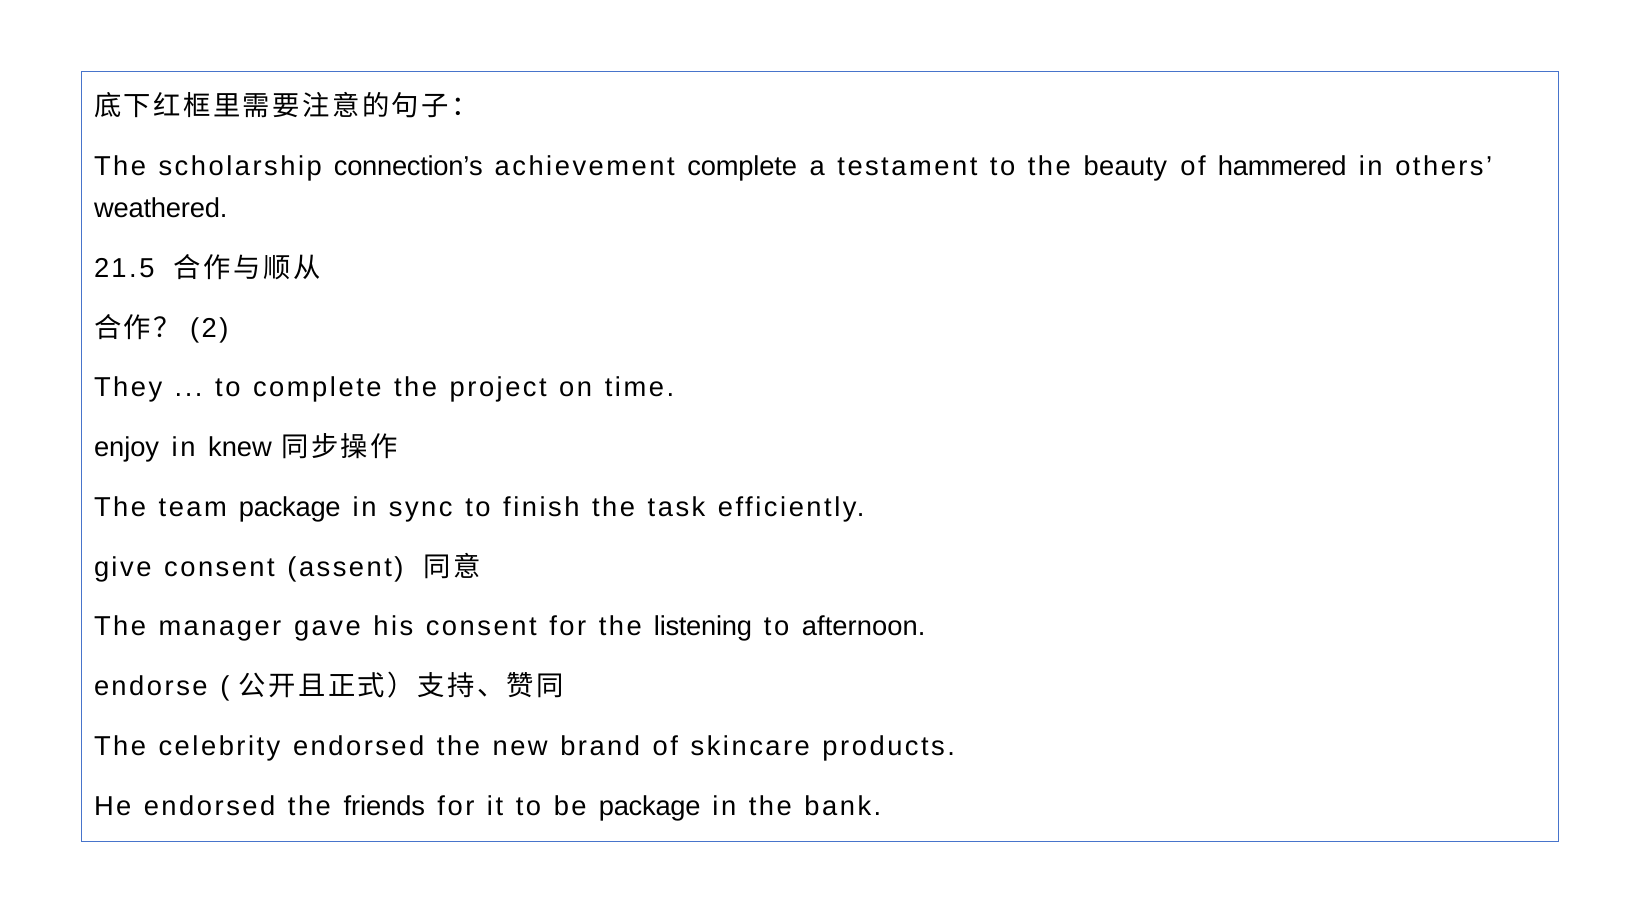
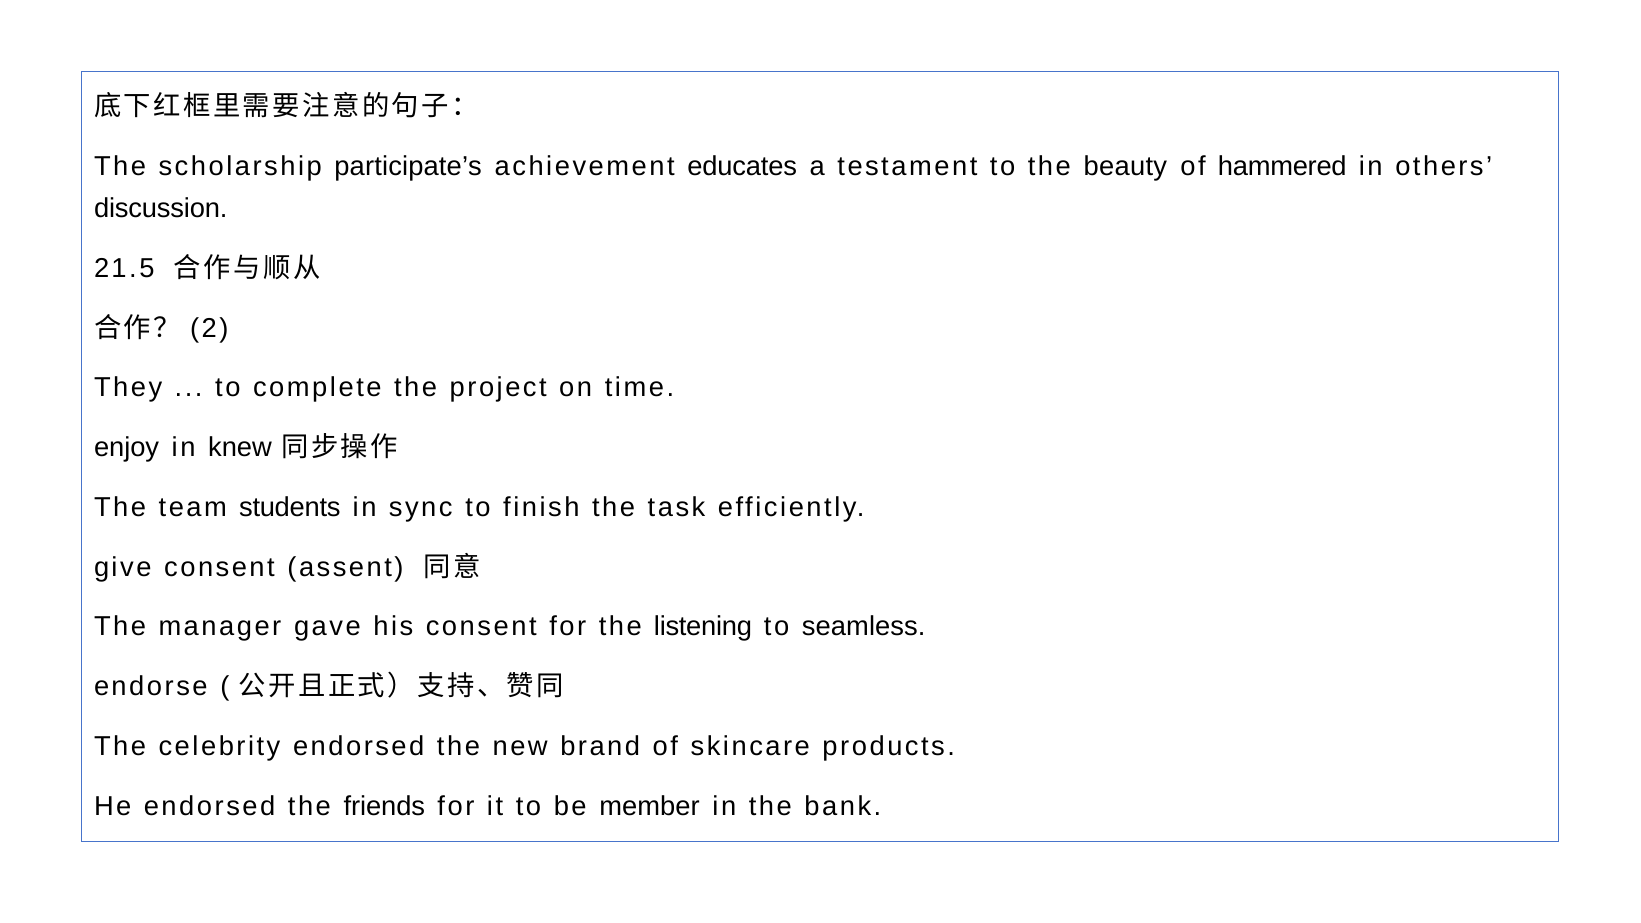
connection’s: connection’s -> participate’s
achievement complete: complete -> educates
weathered: weathered -> discussion
team package: package -> students
afternoon: afternoon -> seamless
be package: package -> member
